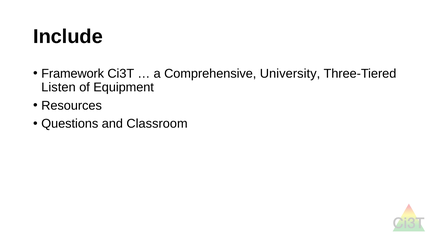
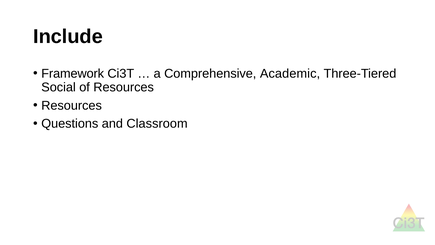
University: University -> Academic
Listen: Listen -> Social
of Equipment: Equipment -> Resources
